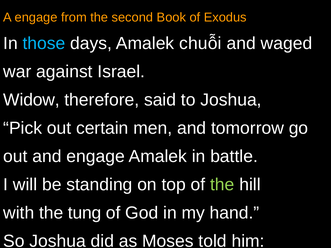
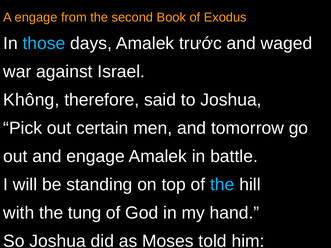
chuỗi: chuỗi -> trước
Widow: Widow -> Không
the at (222, 185) colour: light green -> light blue
